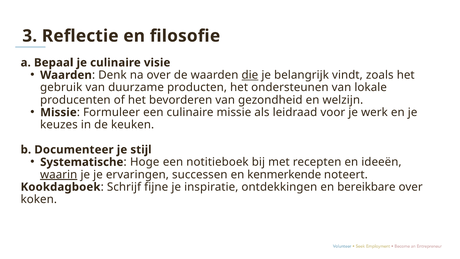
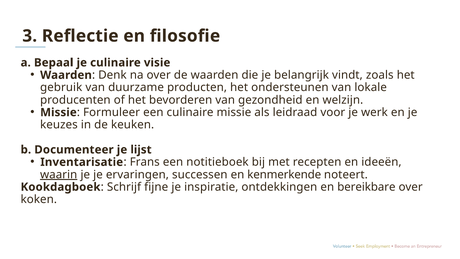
die underline: present -> none
stijl: stijl -> lijst
Systematische: Systematische -> Inventarisatie
Hoge: Hoge -> Frans
